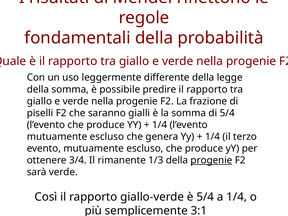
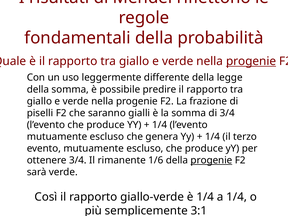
progenie at (251, 61) underline: none -> present
di 5/4: 5/4 -> 3/4
1/3: 1/3 -> 1/6
è 5/4: 5/4 -> 1/4
